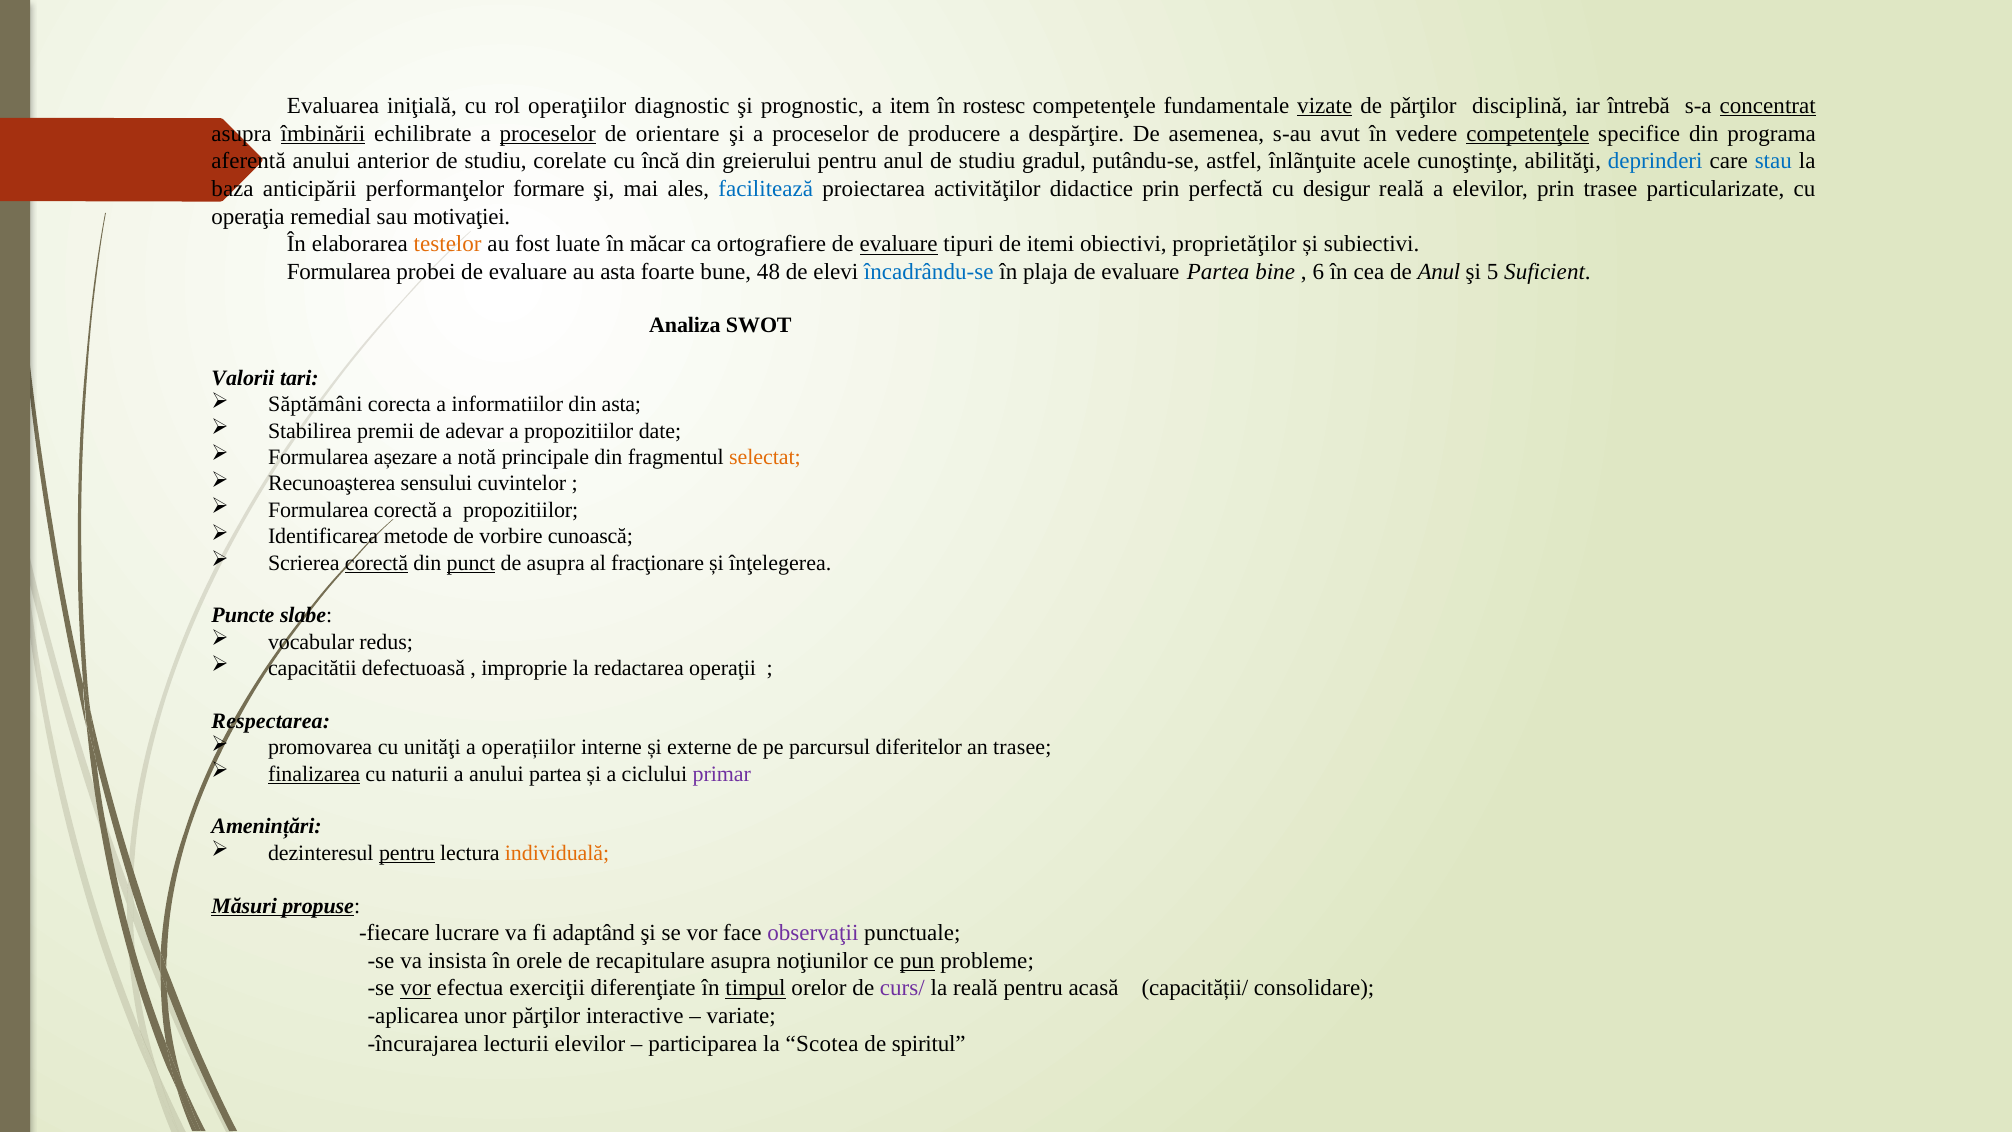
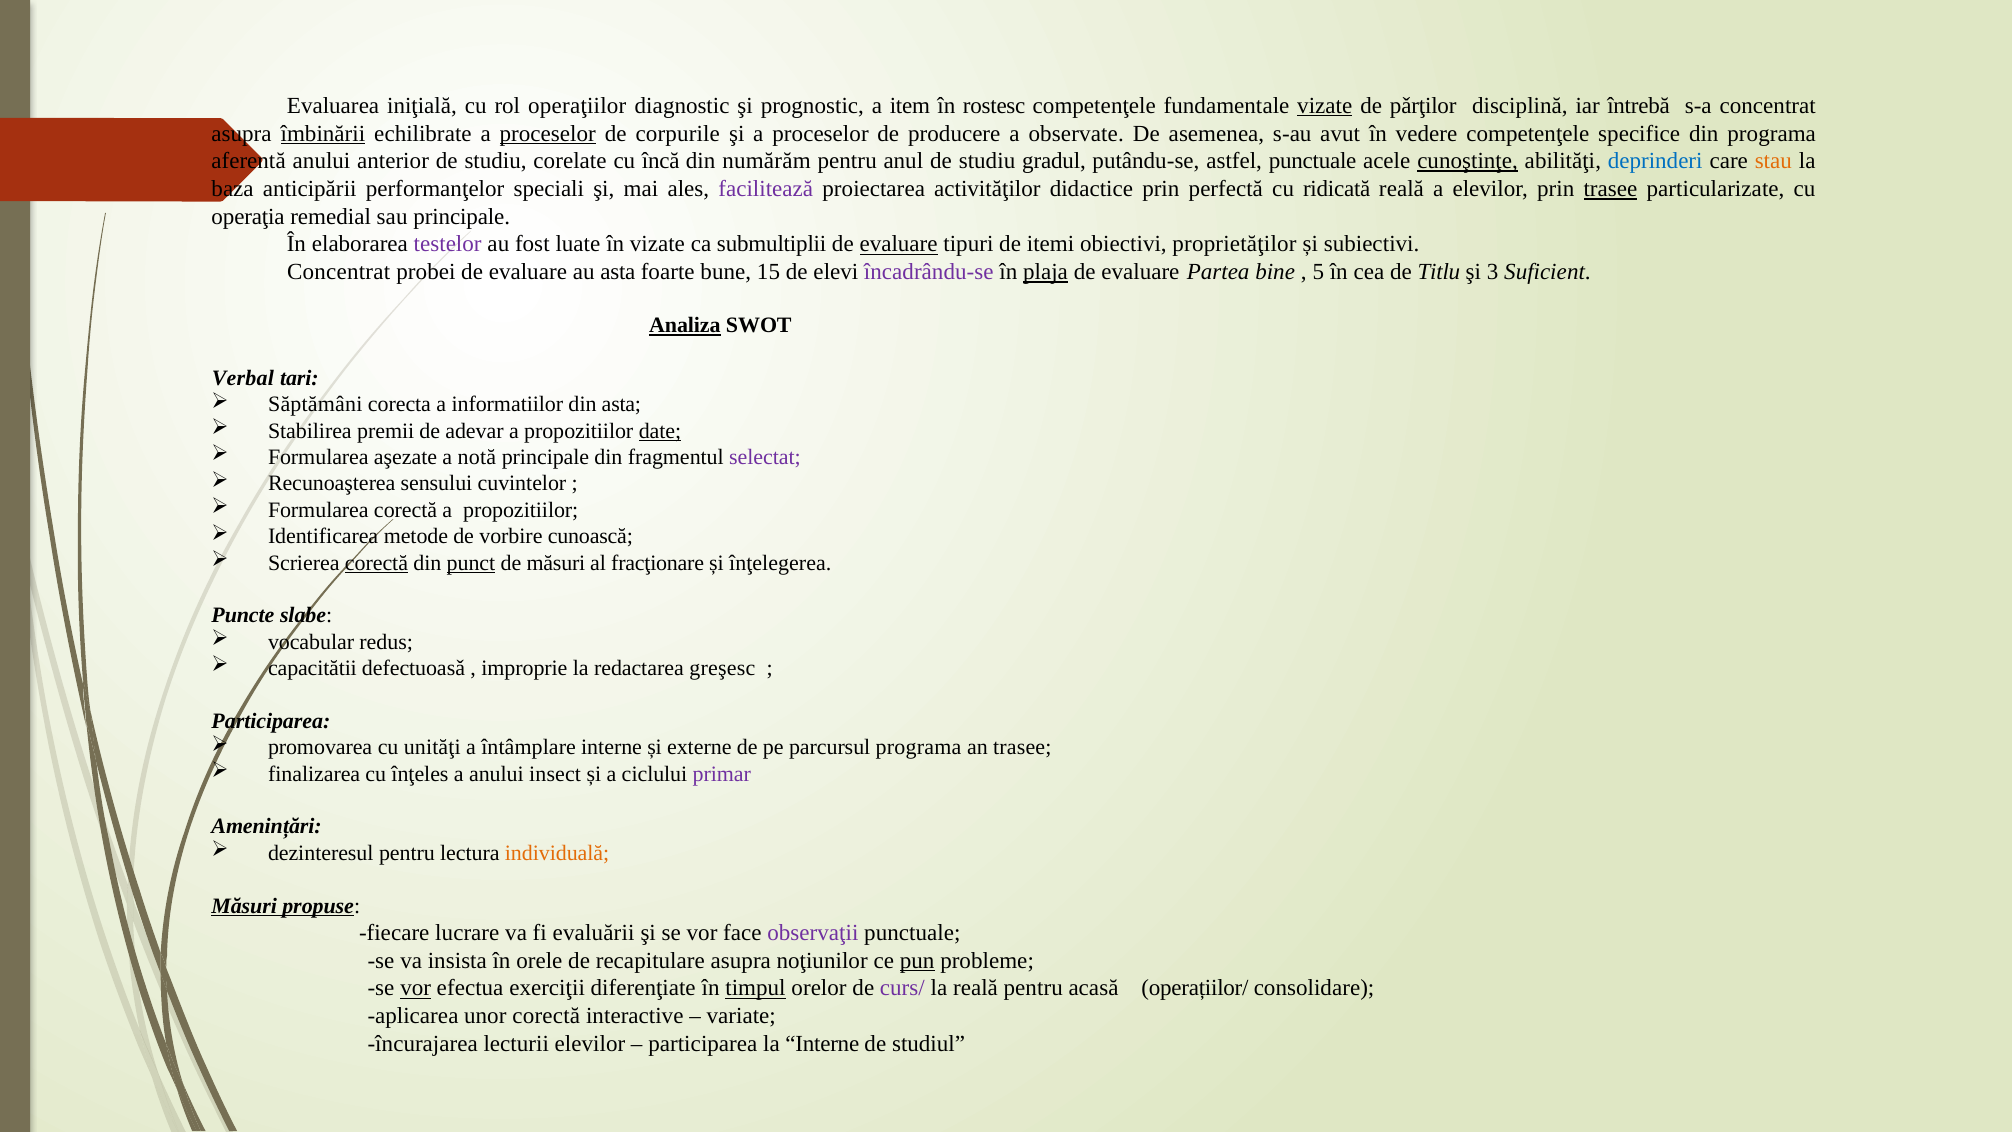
concentrat at (1768, 106) underline: present -> none
orientare: orientare -> corpurile
despărţire: despărţire -> observate
competenţele at (1528, 134) underline: present -> none
greierului: greierului -> numărăm
astfel înlãnţuite: înlãnţuite -> punctuale
cunoştinţe underline: none -> present
stau colour: blue -> orange
formare: formare -> speciali
facilitează colour: blue -> purple
desigur: desigur -> ridicată
trasee at (1610, 189) underline: none -> present
sau motivaţiei: motivaţiei -> principale
testelor colour: orange -> purple
în măcar: măcar -> vizate
ortografiere: ortografiere -> submultiplii
Formularea at (339, 272): Formularea -> Concentrat
48: 48 -> 15
încadrându-se colour: blue -> purple
plaja underline: none -> present
6: 6 -> 5
de Anul: Anul -> Titlu
5: 5 -> 3
Analiza underline: none -> present
Valorii: Valorii -> Verbal
date underline: none -> present
așezare: așezare -> aşezate
selectat colour: orange -> purple
de asupra: asupra -> măsuri
operaţii: operaţii -> greşesc
Respectarea at (271, 721): Respectarea -> Participarea
operațiilor: operațiilor -> întâmplare
parcursul diferitelor: diferitelor -> programa
finalizarea underline: present -> none
naturii: naturii -> înţeles
anului partea: partea -> insect
pentru at (407, 853) underline: present -> none
adaptând: adaptând -> evaluării
capacității/: capacității/ -> operațiilor/
unor părţilor: părţilor -> corectă
la Scotea: Scotea -> Interne
spiritul: spiritul -> studiul
